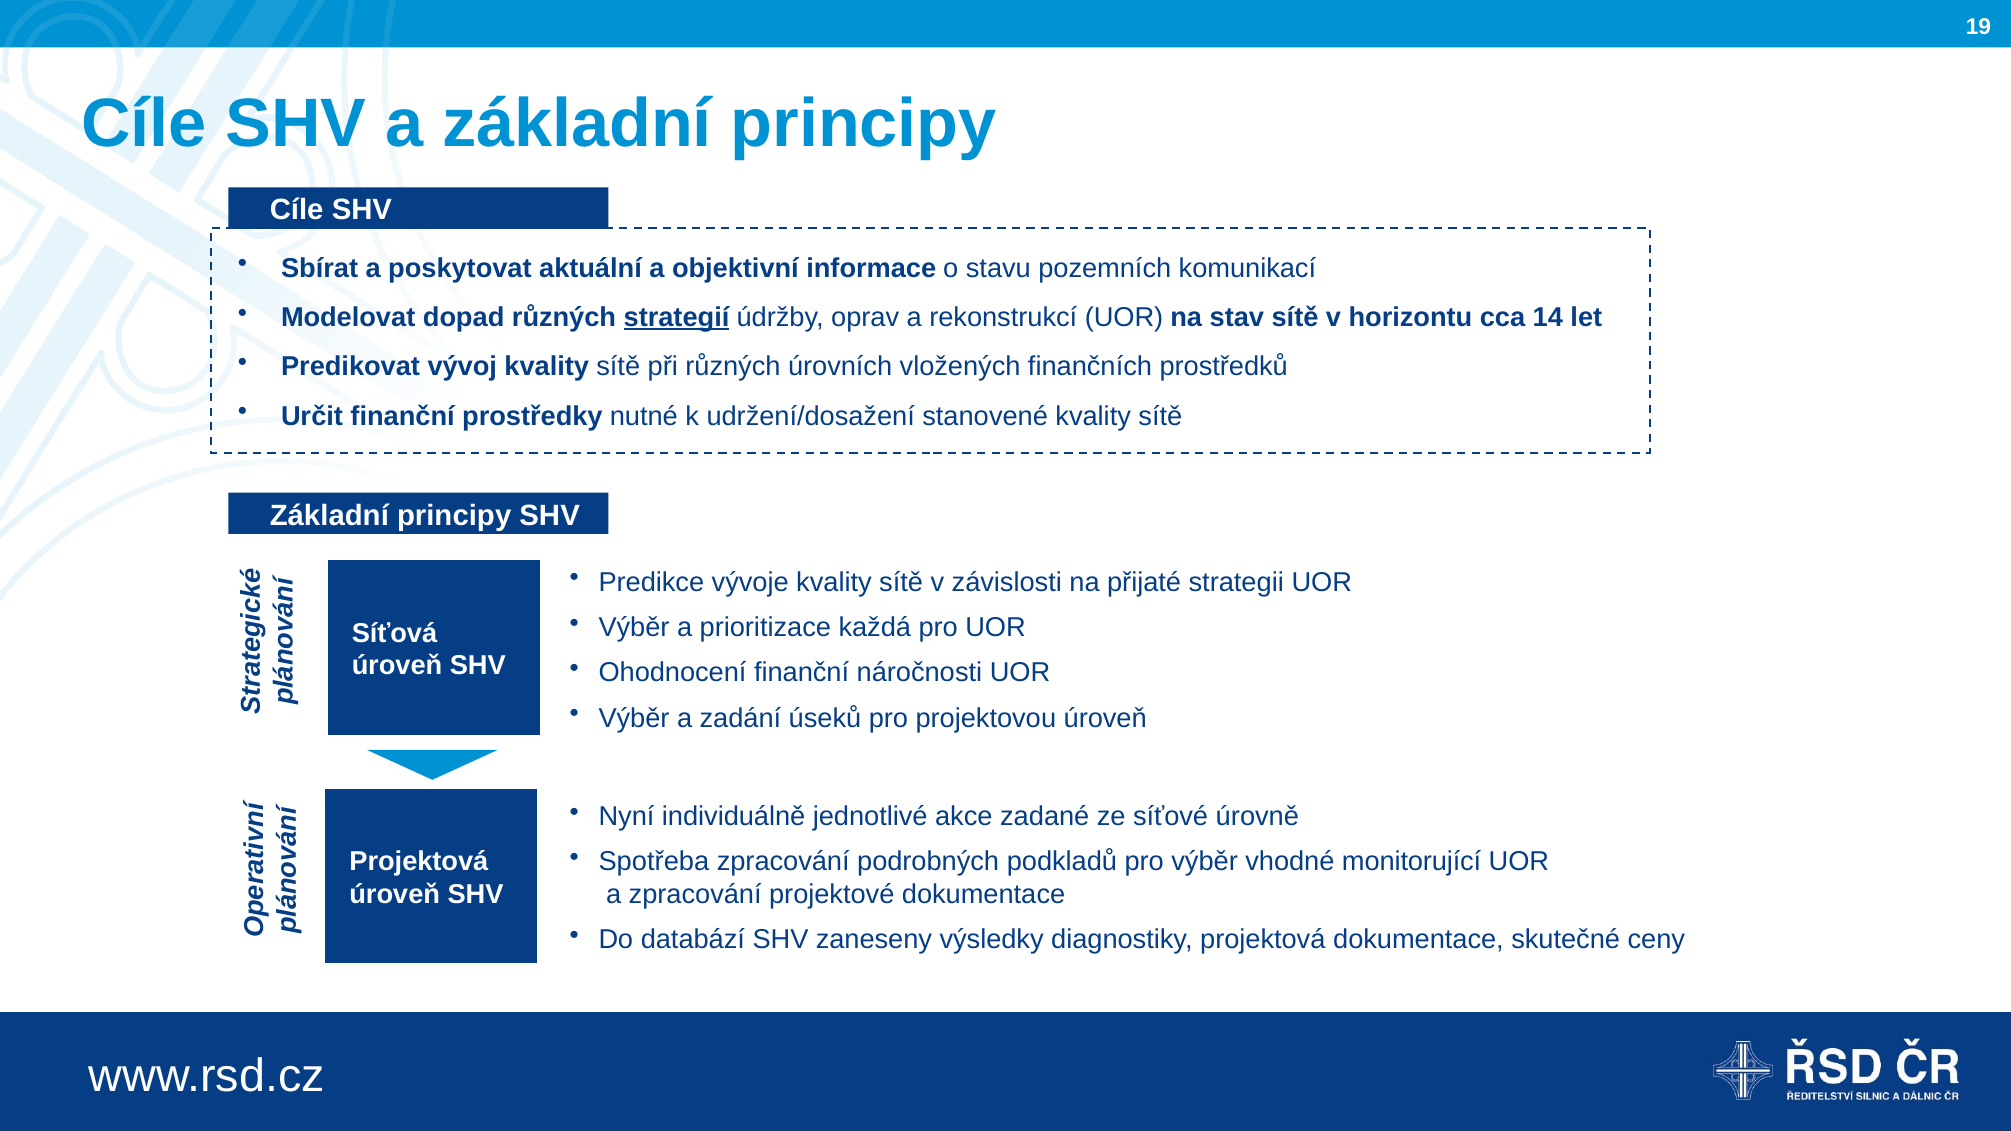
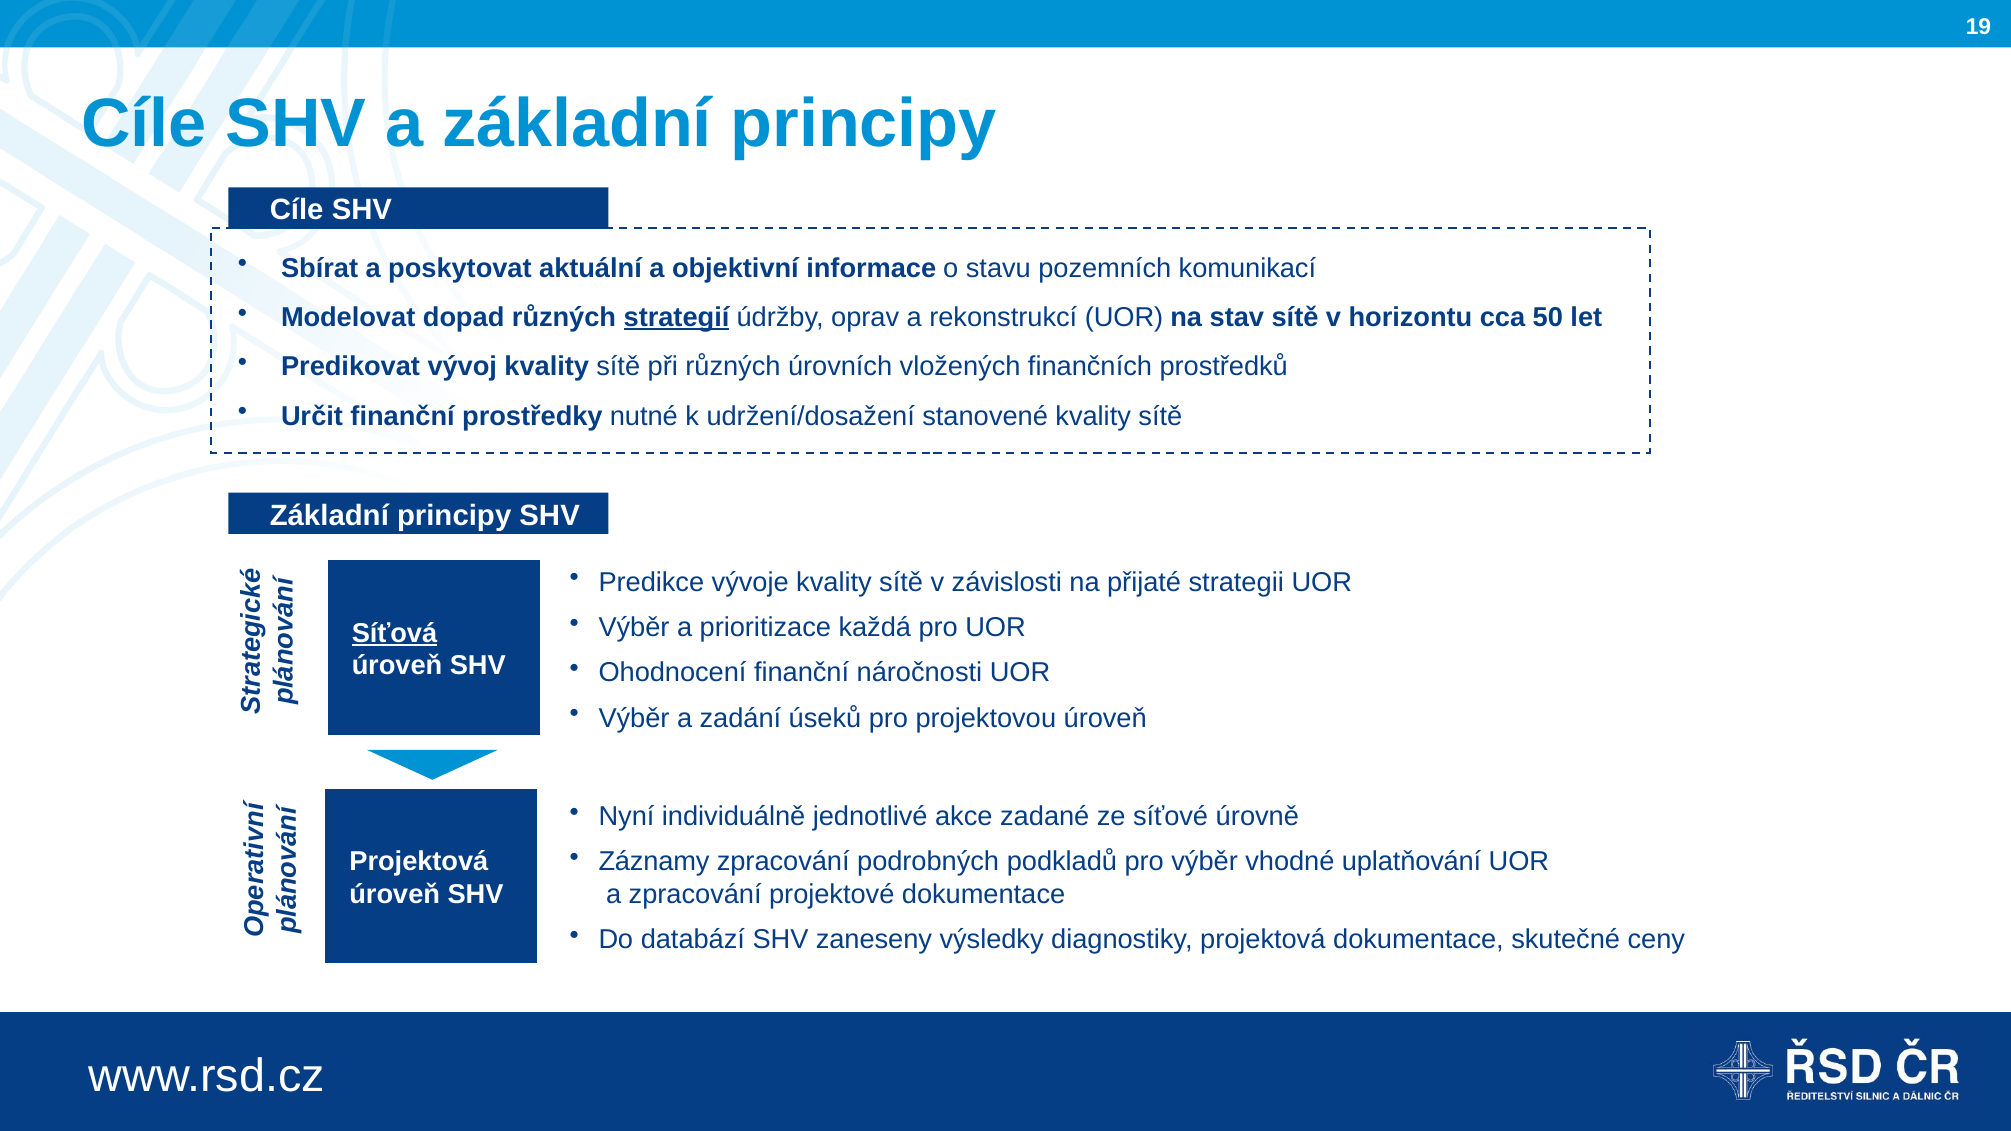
14: 14 -> 50
Síťová underline: none -> present
Spotřeba: Spotřeba -> Záznamy
monitorující: monitorující -> uplatňování
